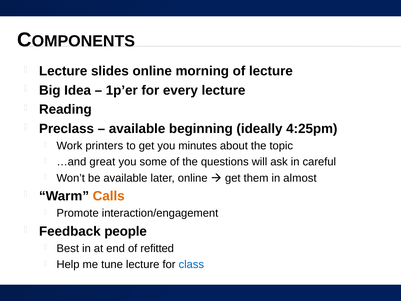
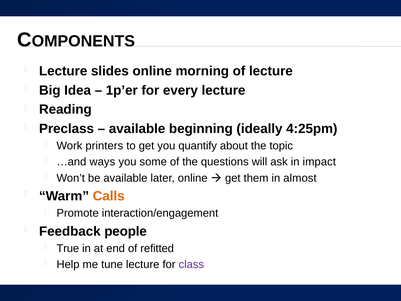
minutes: minutes -> quantify
great: great -> ways
careful: careful -> impact
Best: Best -> True
class colour: blue -> purple
